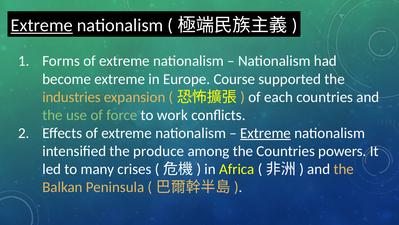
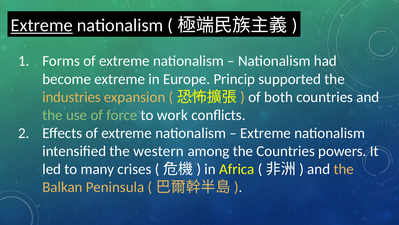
Course: Course -> Princip
each: each -> both
Extreme at (266, 133) underline: present -> none
produce: produce -> western
